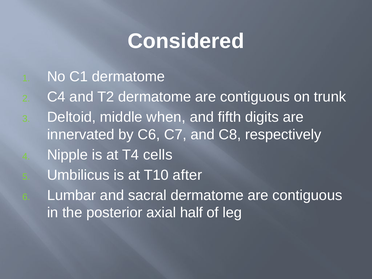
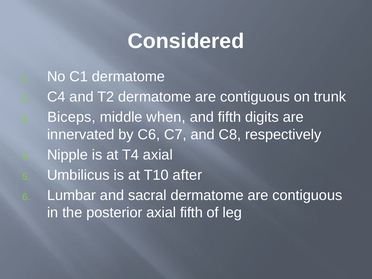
Deltoid: Deltoid -> Biceps
T4 cells: cells -> axial
axial half: half -> fifth
